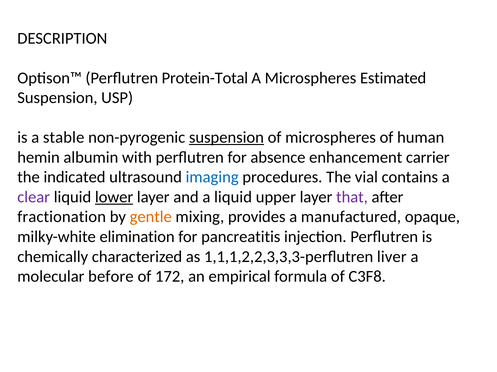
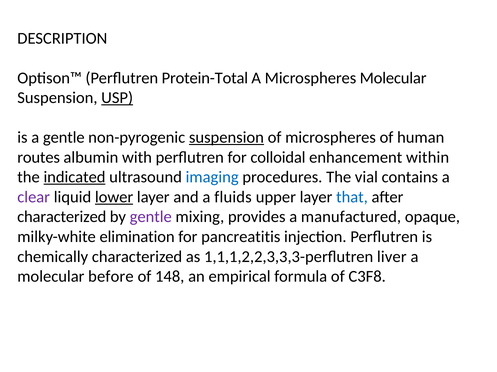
Microspheres Estimated: Estimated -> Molecular
USP underline: none -> present
a stable: stable -> gentle
hemin: hemin -> routes
absence: absence -> colloidal
carrier: carrier -> within
indicated underline: none -> present
a liquid: liquid -> fluids
that colour: purple -> blue
fractionation at (62, 217): fractionation -> characterized
gentle at (151, 217) colour: orange -> purple
172: 172 -> 148
